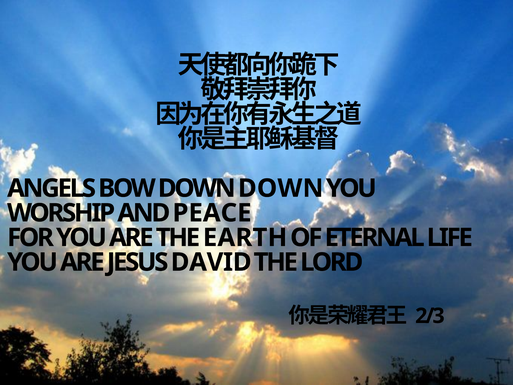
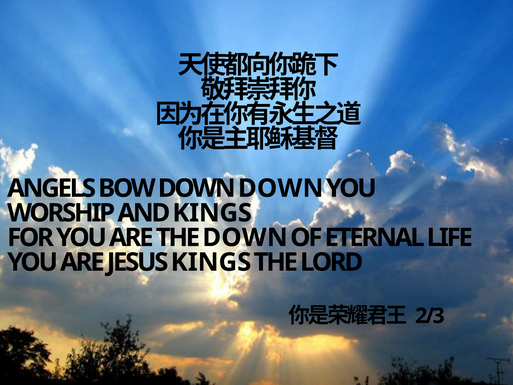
AND PEACE: PEACE -> KINGS
THE EARTH: EARTH -> DOWN
JESUS DAVID: DAVID -> KINGS
